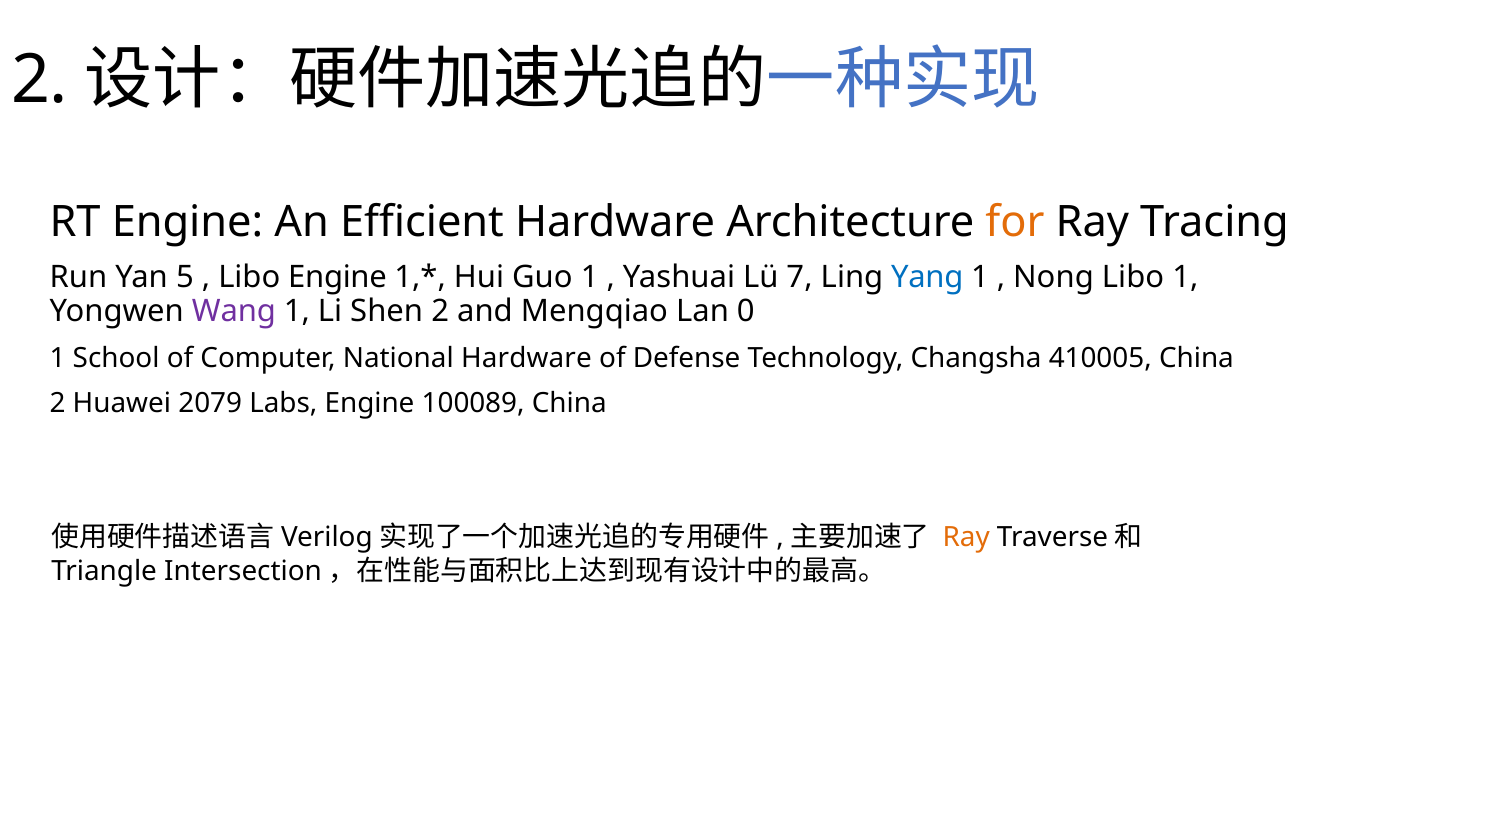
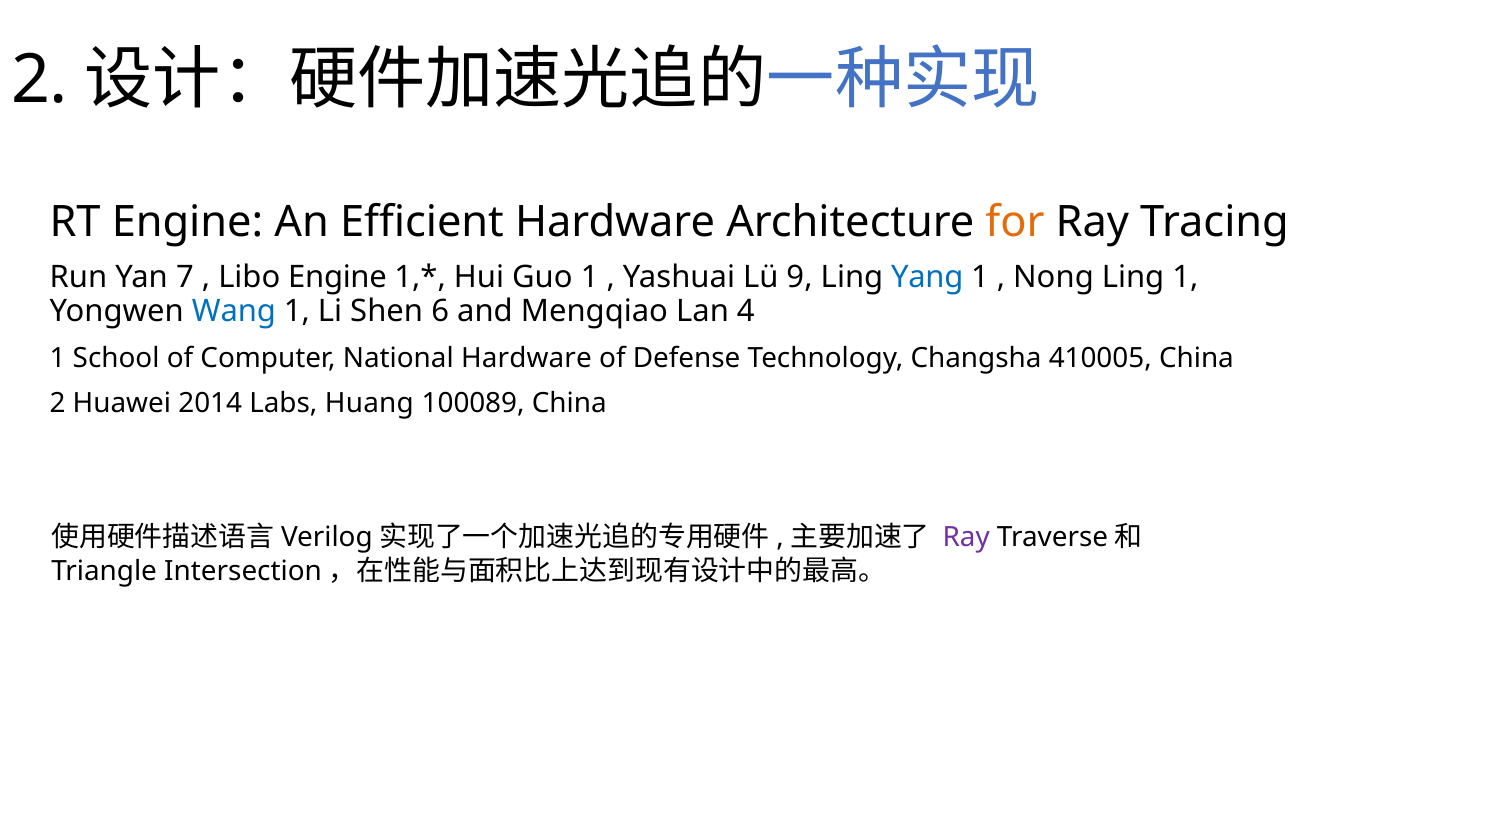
5: 5 -> 7
7: 7 -> 9
Nong Libo: Libo -> Ling
Wang colour: purple -> blue
Shen 2: 2 -> 6
0: 0 -> 4
2079: 2079 -> 2014
Labs Engine: Engine -> Huang
Ray at (966, 538) colour: orange -> purple
